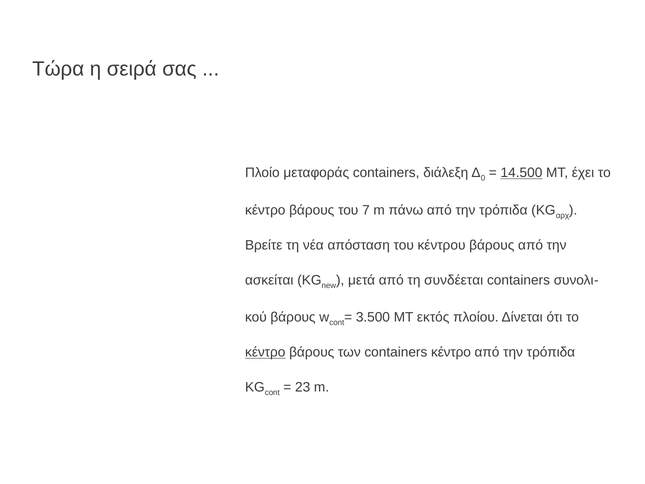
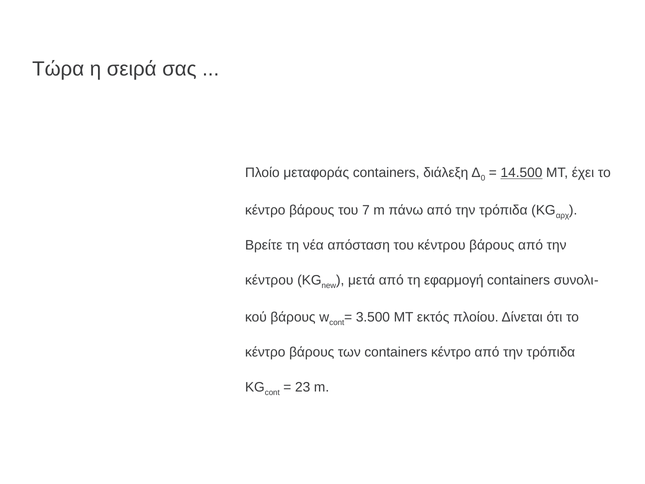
ασκείται at (269, 280): ασκείται -> κέντρου
συνδέεται: συνδέεται -> εφαρμογή
κέντρο at (265, 352) underline: present -> none
